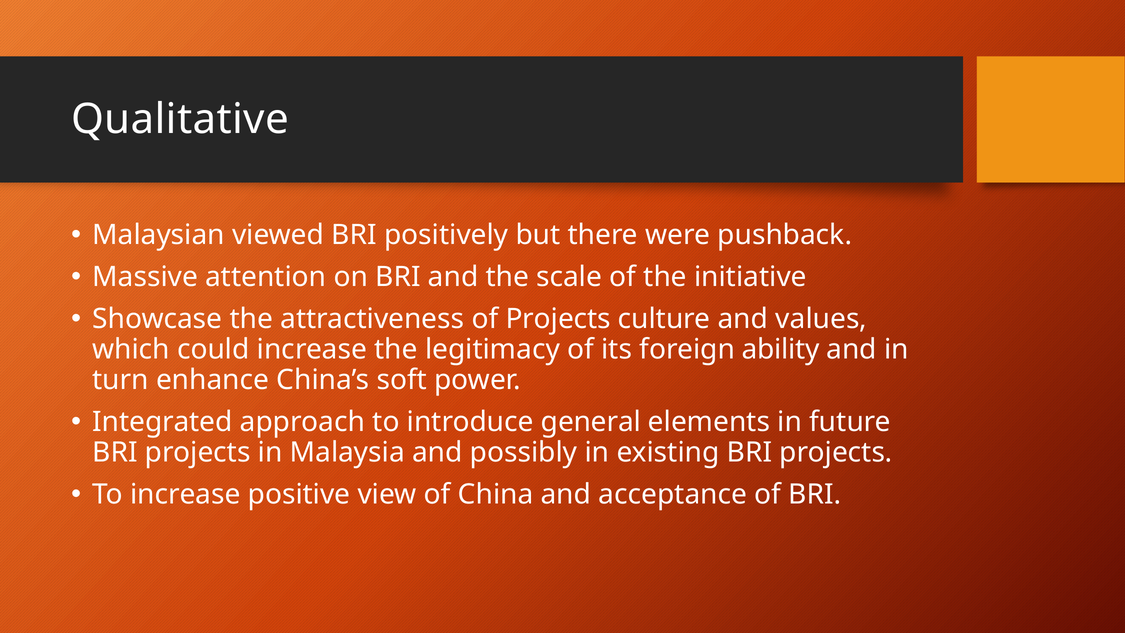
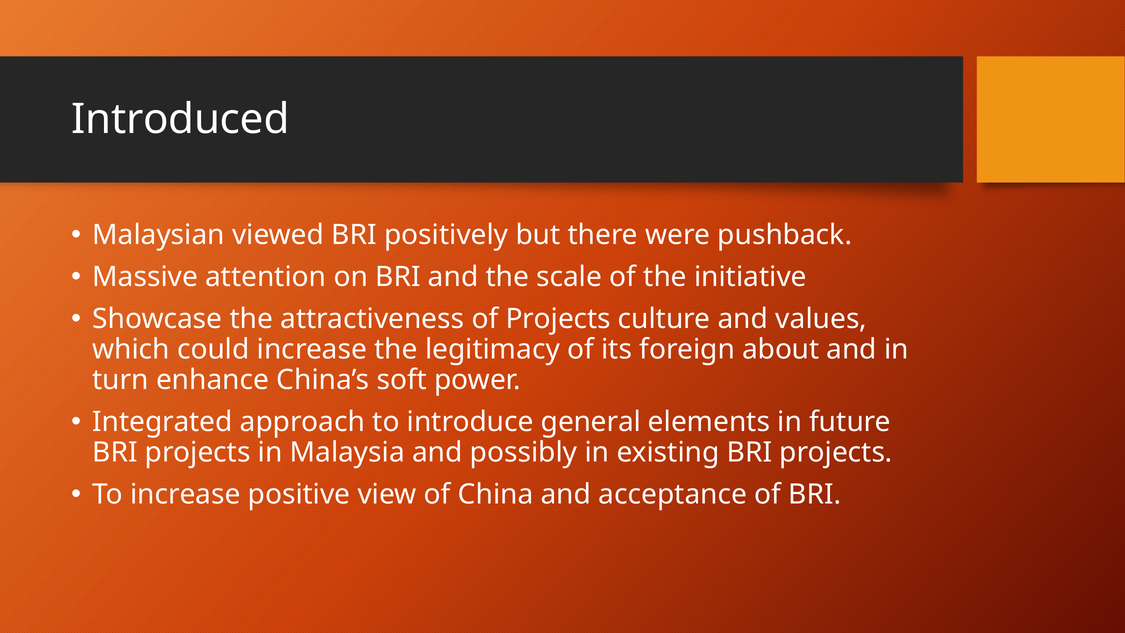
Qualitative: Qualitative -> Introduced
ability: ability -> about
